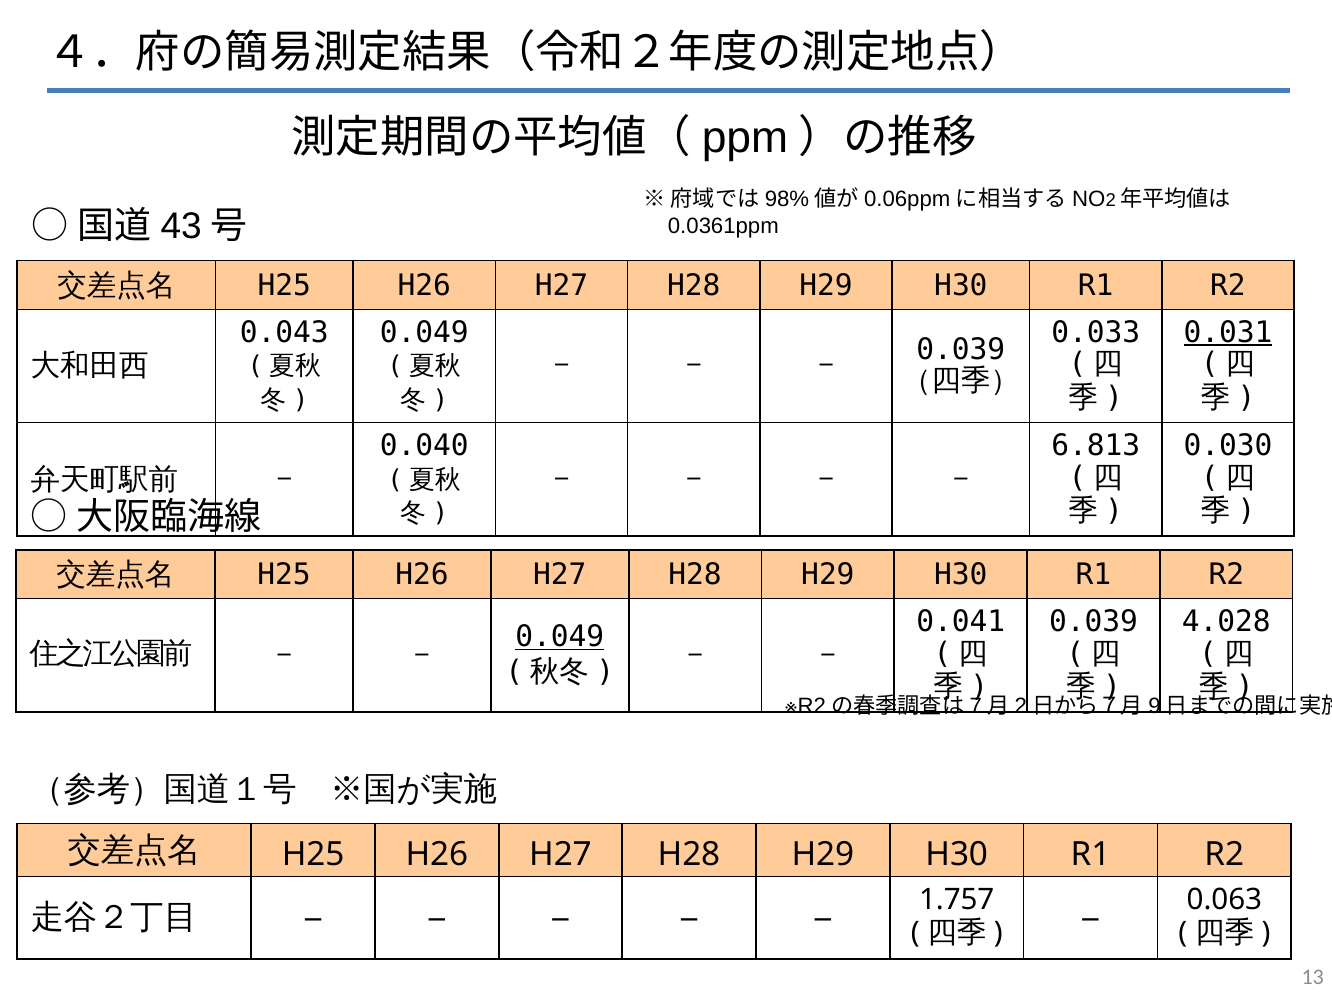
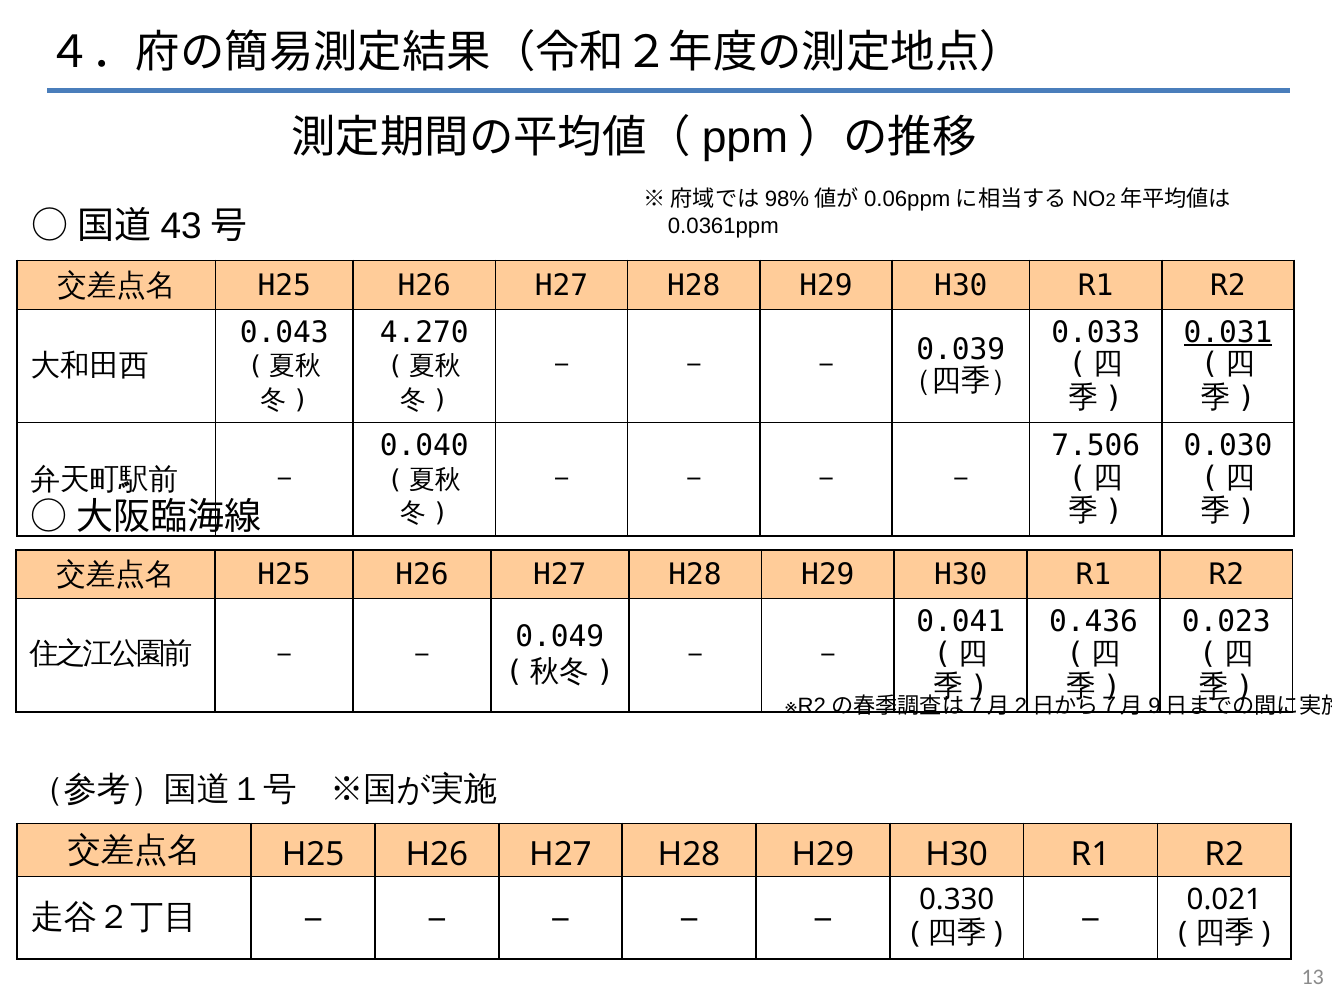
0.049 at (424, 333): 0.049 -> 4.270
6.813: 6.813 -> 7.506
0.039 at (1094, 622): 0.039 -> 0.436
4.028: 4.028 -> 0.023
0.049 at (560, 637) underline: present -> none
1.757: 1.757 -> 0.330
0.063: 0.063 -> 0.021
